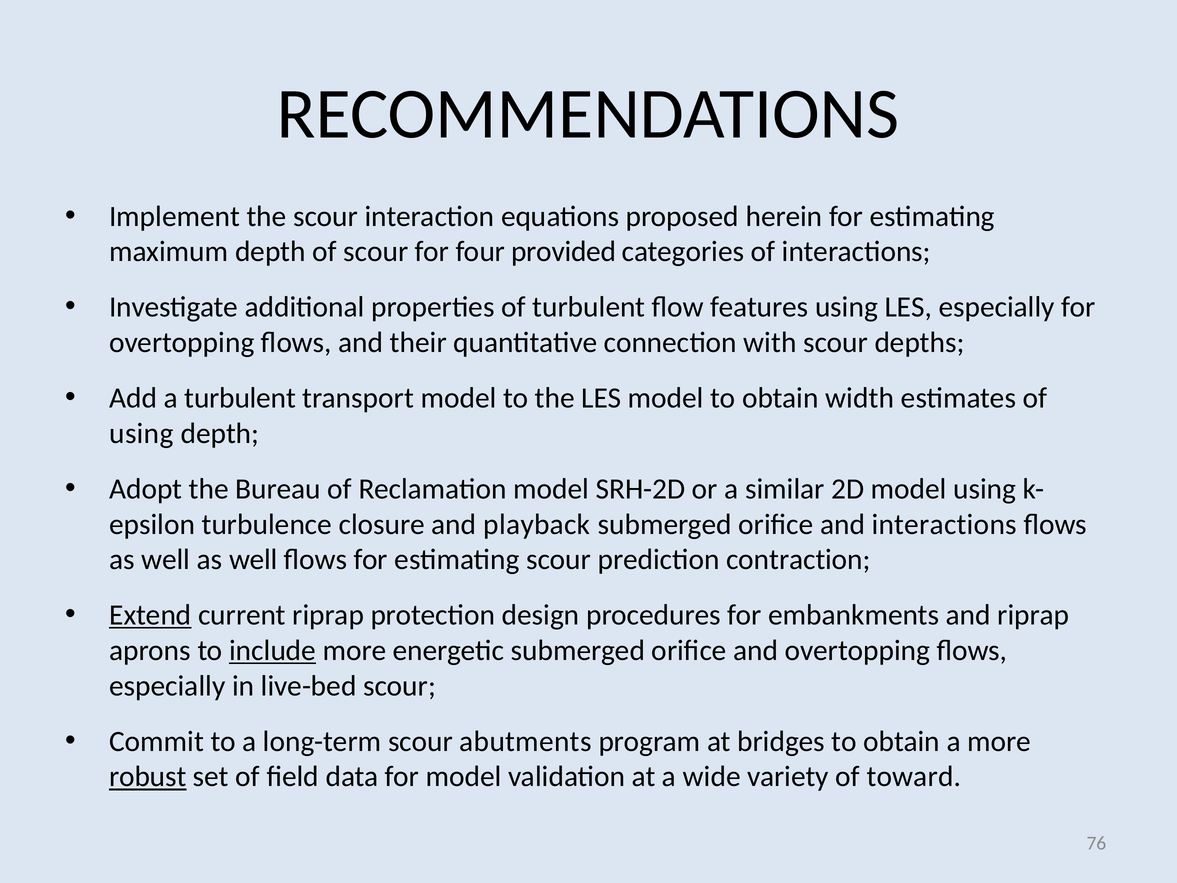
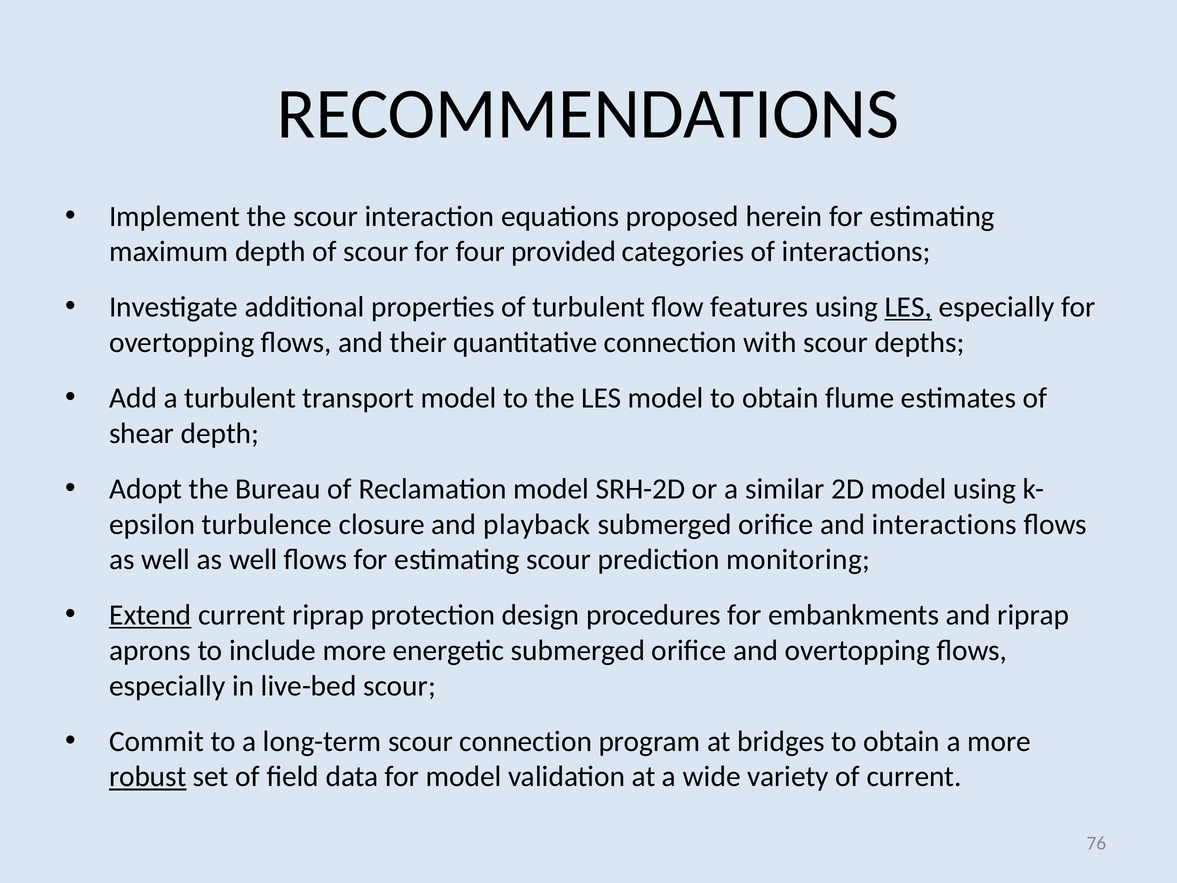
LES at (908, 307) underline: none -> present
width: width -> flume
using at (141, 433): using -> shear
contraction: contraction -> monitoring
include underline: present -> none
scour abutments: abutments -> connection
of toward: toward -> current
